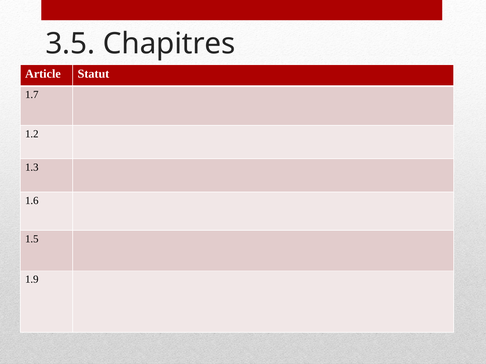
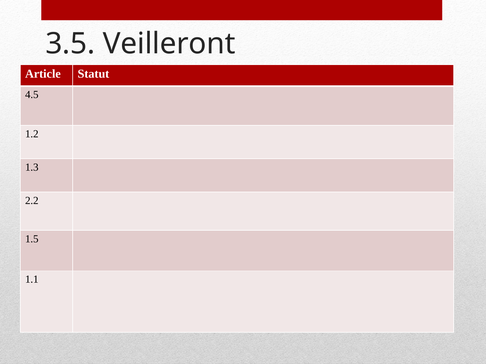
Chapitres: Chapitres -> Veilleront
1.7: 1.7 -> 4.5
1.6: 1.6 -> 2.2
1.9: 1.9 -> 1.1
